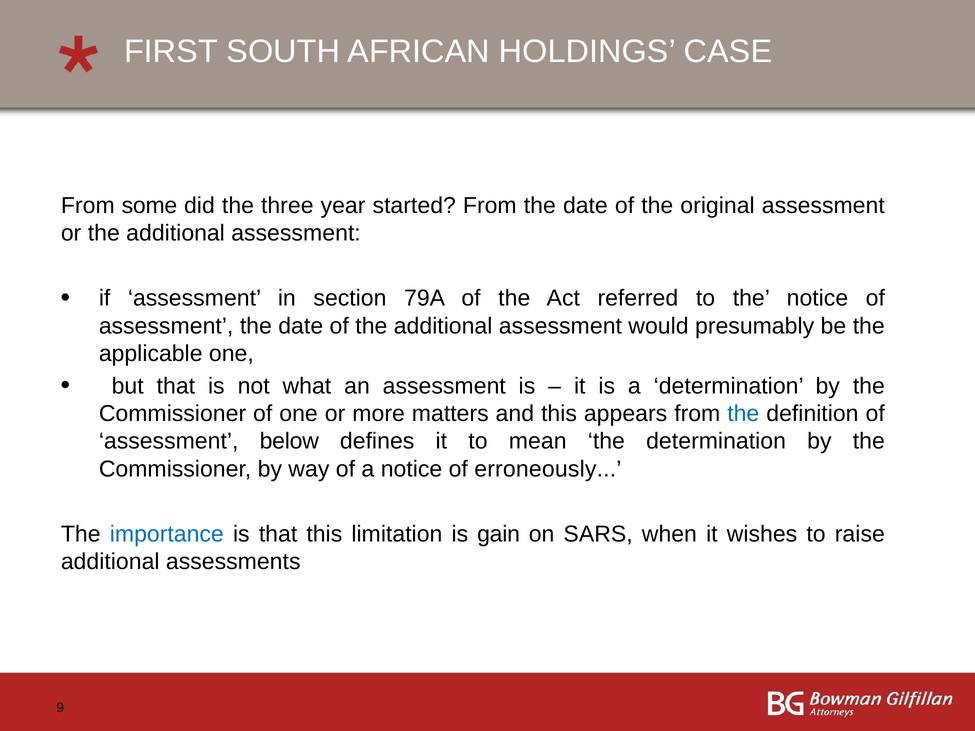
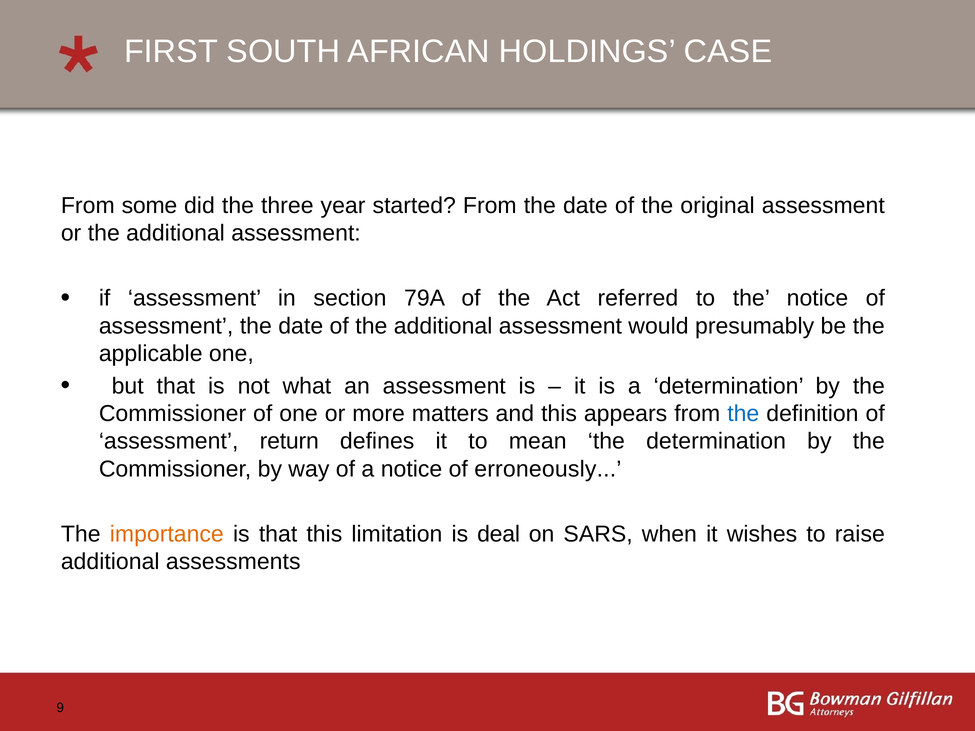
below: below -> return
importance colour: blue -> orange
gain: gain -> deal
